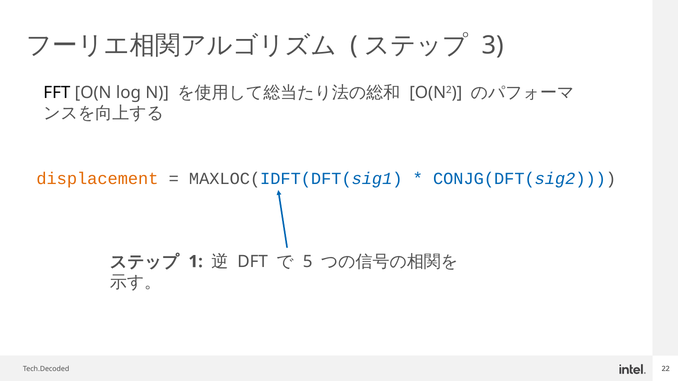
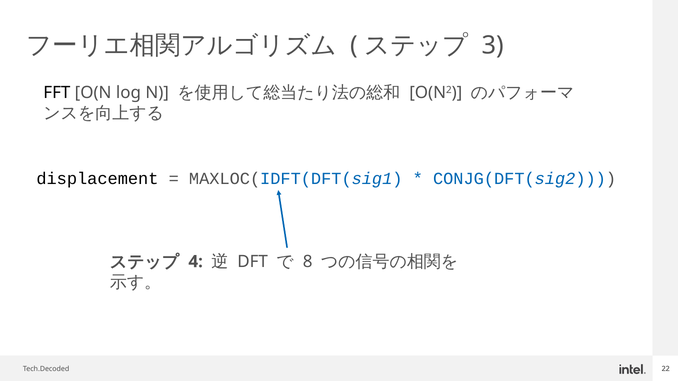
displacement colour: orange -> black
1: 1 -> 4
5: 5 -> 8
